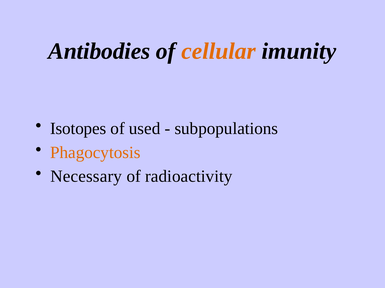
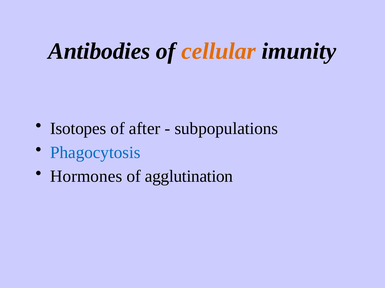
used: used -> after
Phagocytosis colour: orange -> blue
Necessary: Necessary -> Hormones
radioactivity: radioactivity -> agglutination
